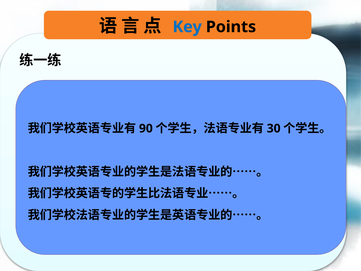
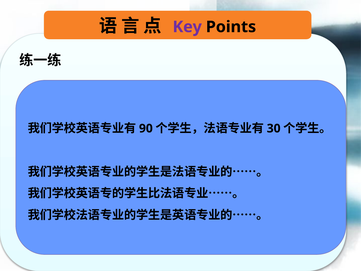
Key colour: blue -> purple
